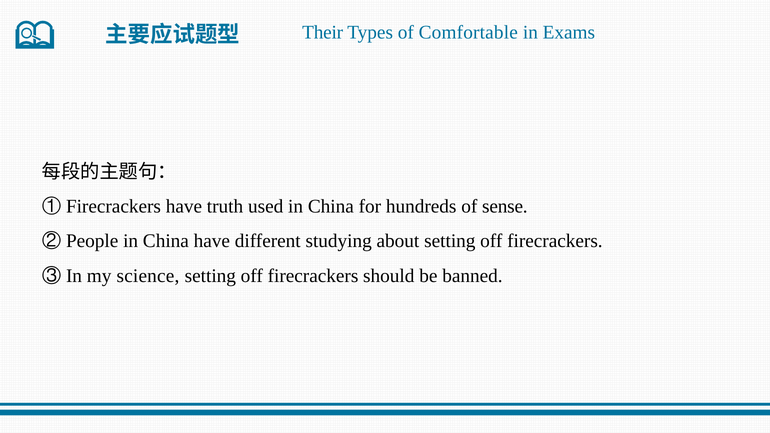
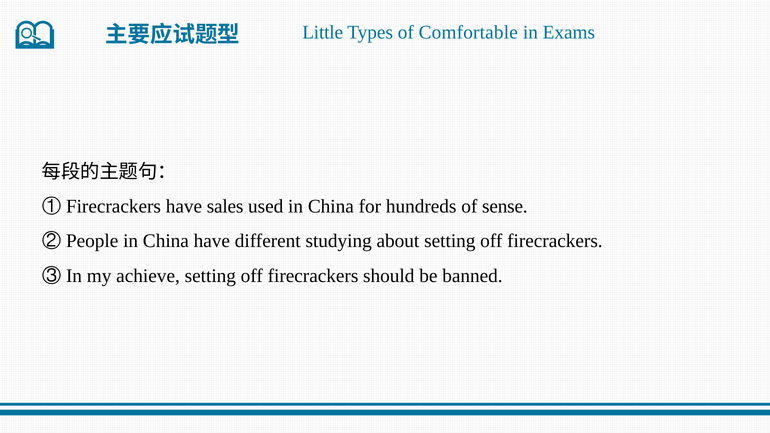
Their: Their -> Little
truth: truth -> sales
science: science -> achieve
